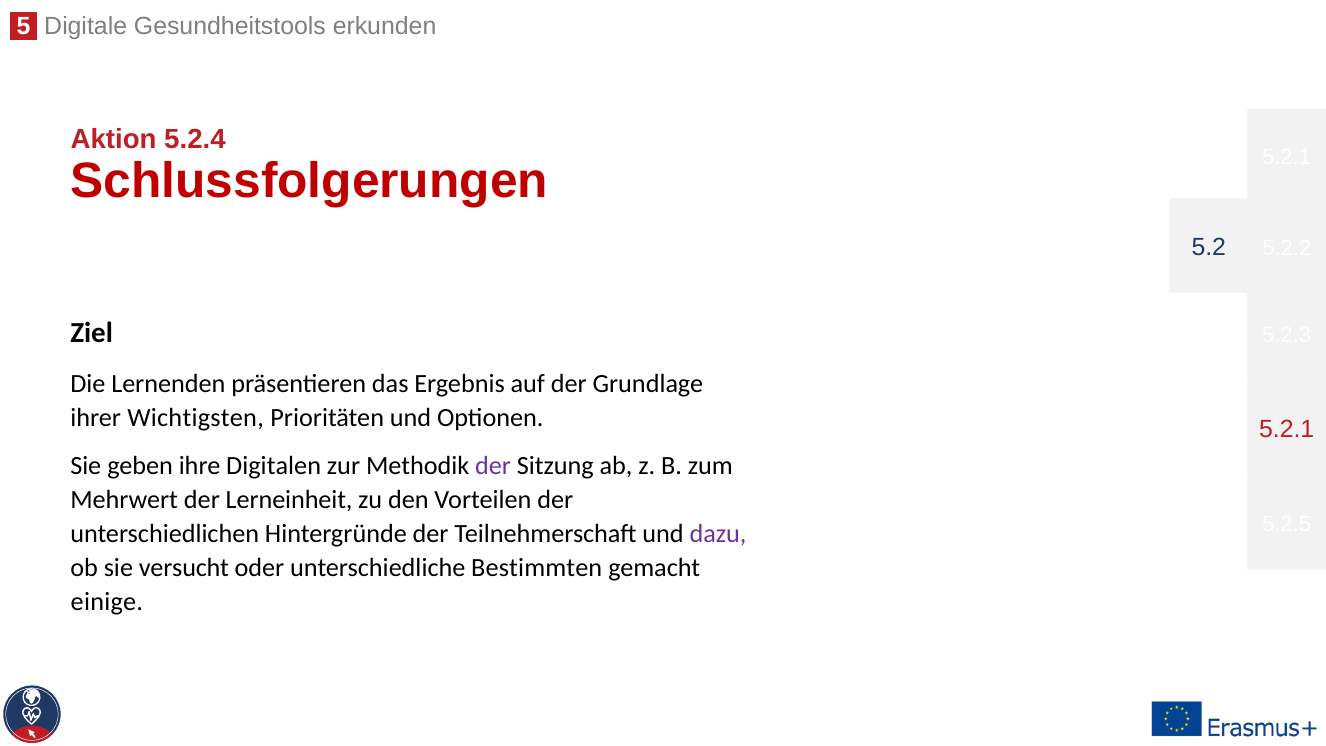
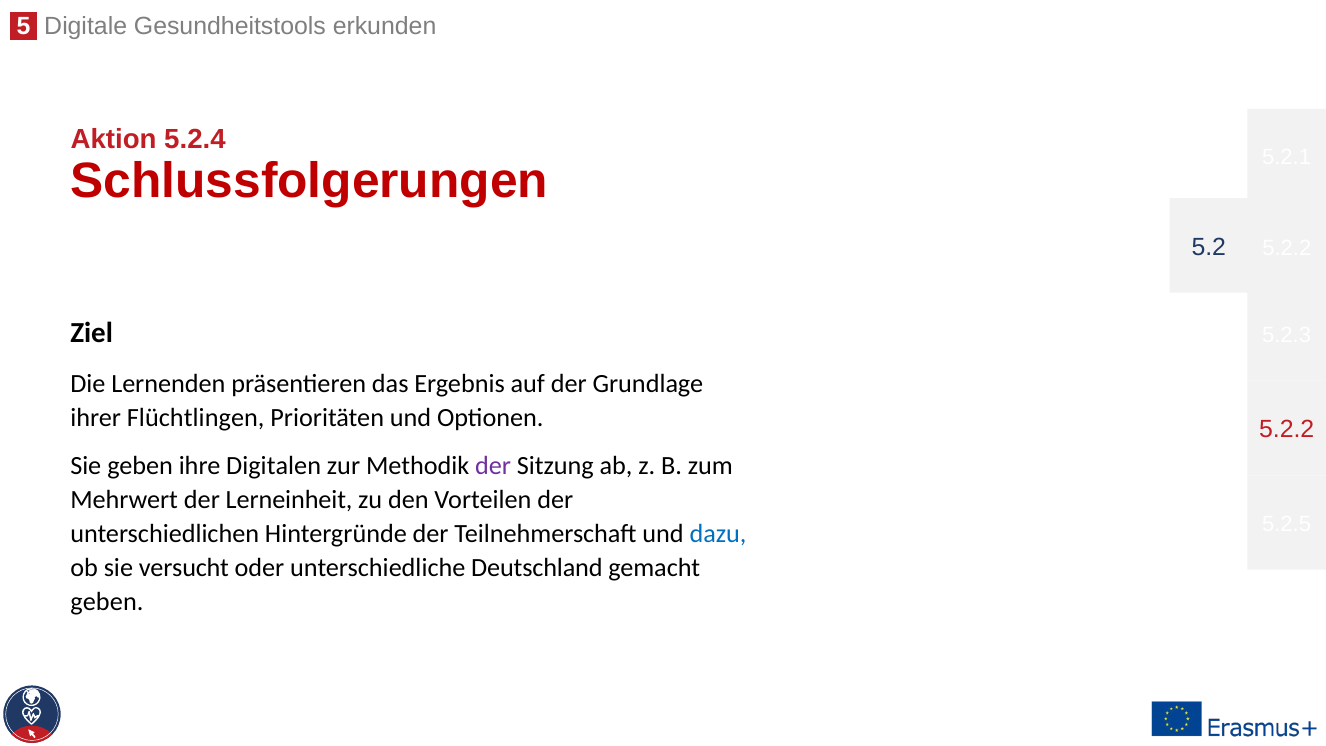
Wichtigsten: Wichtigsten -> Flüchtlingen
5.2.1 at (1287, 430): 5.2.1 -> 5.2.2
dazu colour: purple -> blue
Bestimmten: Bestimmten -> Deutschland
einige at (107, 602): einige -> geben
